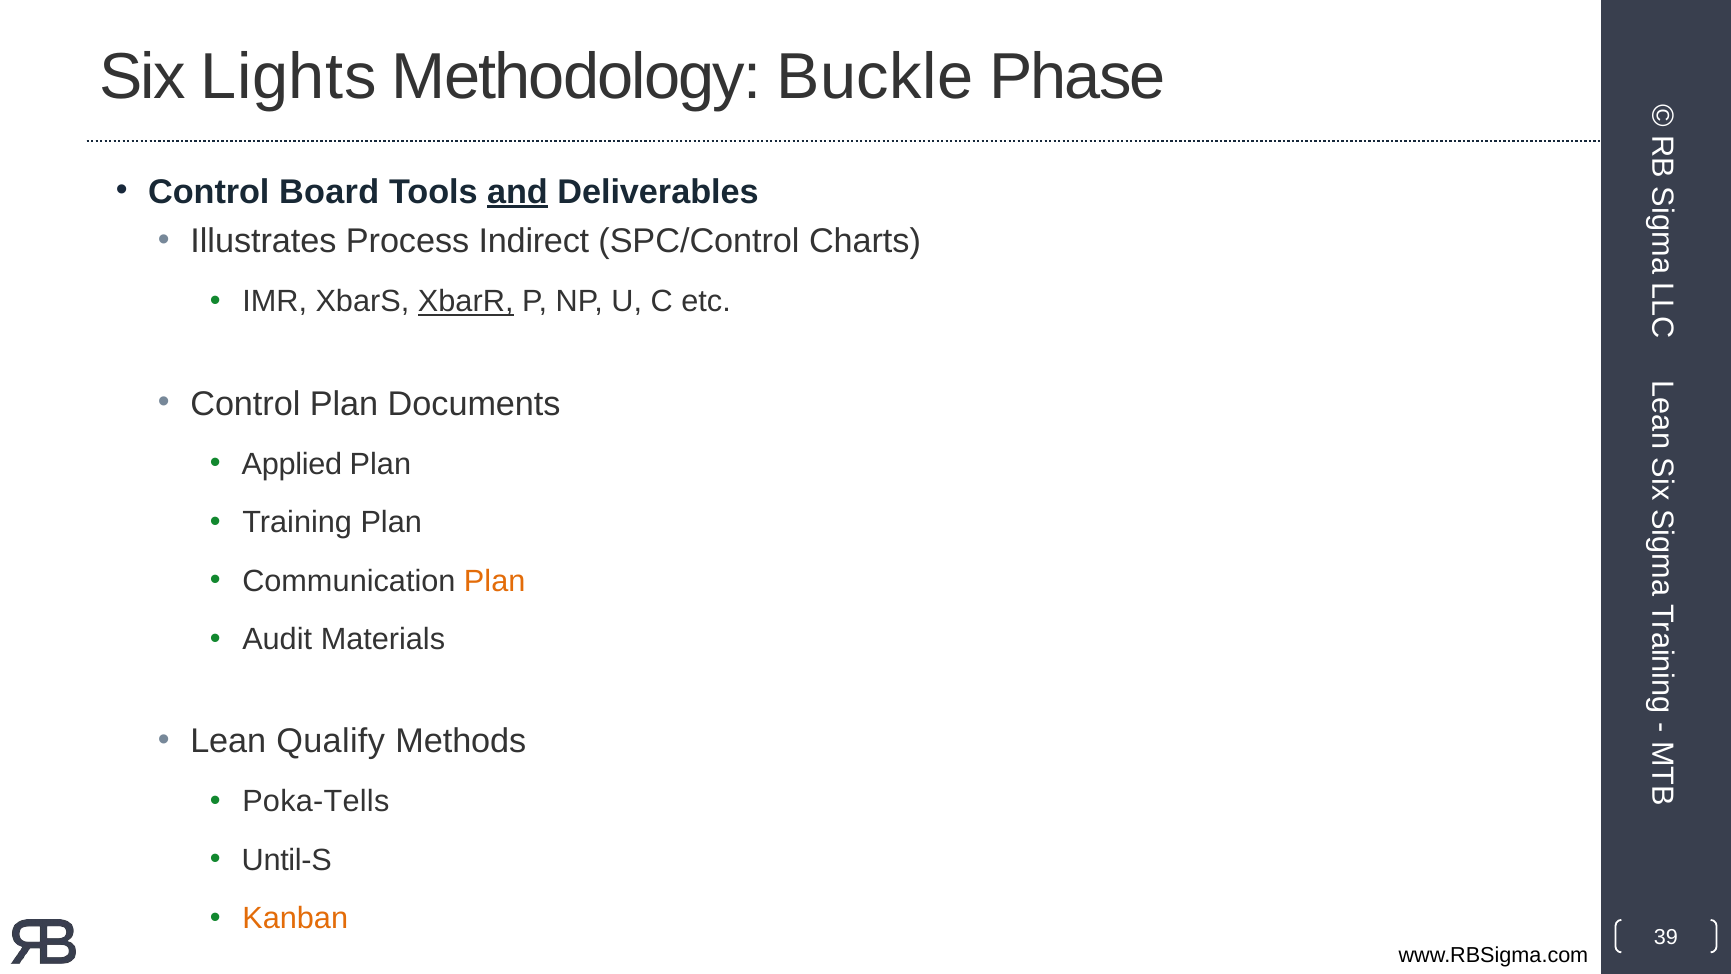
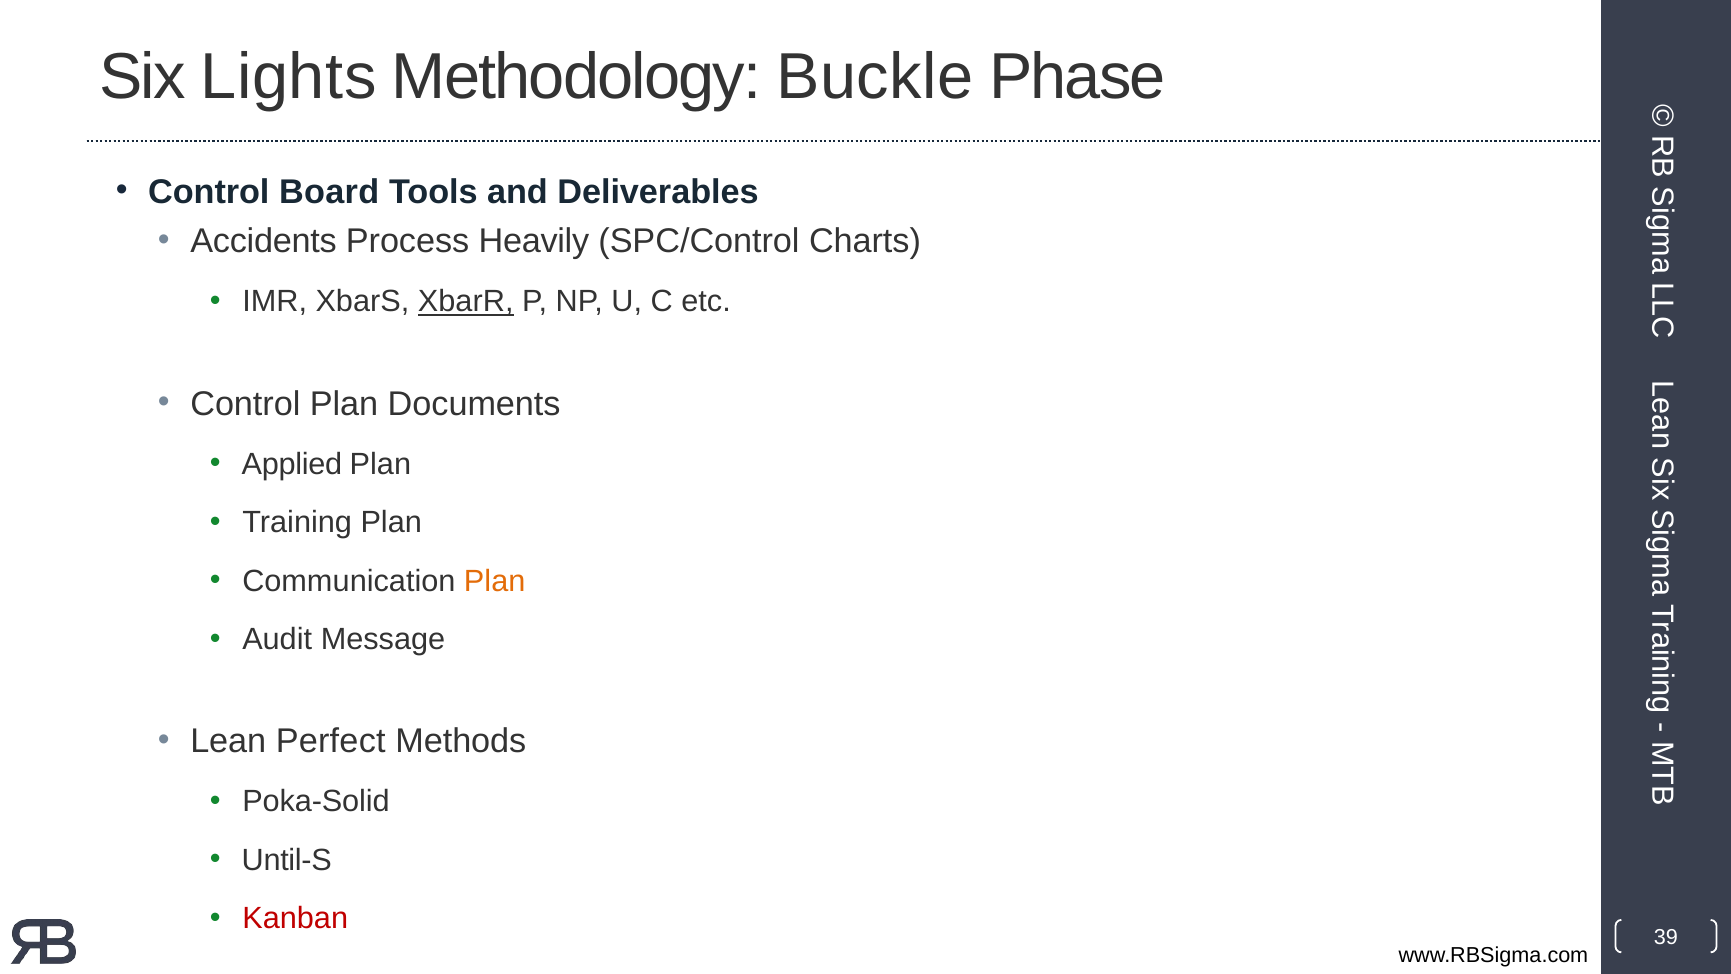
and underline: present -> none
Illustrates: Illustrates -> Accidents
Indirect: Indirect -> Heavily
Materials: Materials -> Message
Qualify: Qualify -> Perfect
Poka-Tells: Poka-Tells -> Poka-Solid
Kanban colour: orange -> red
